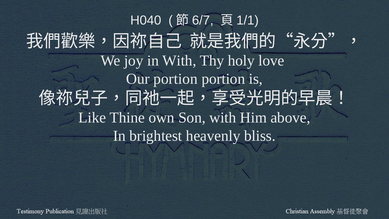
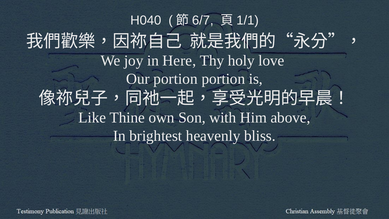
in With: With -> Here
